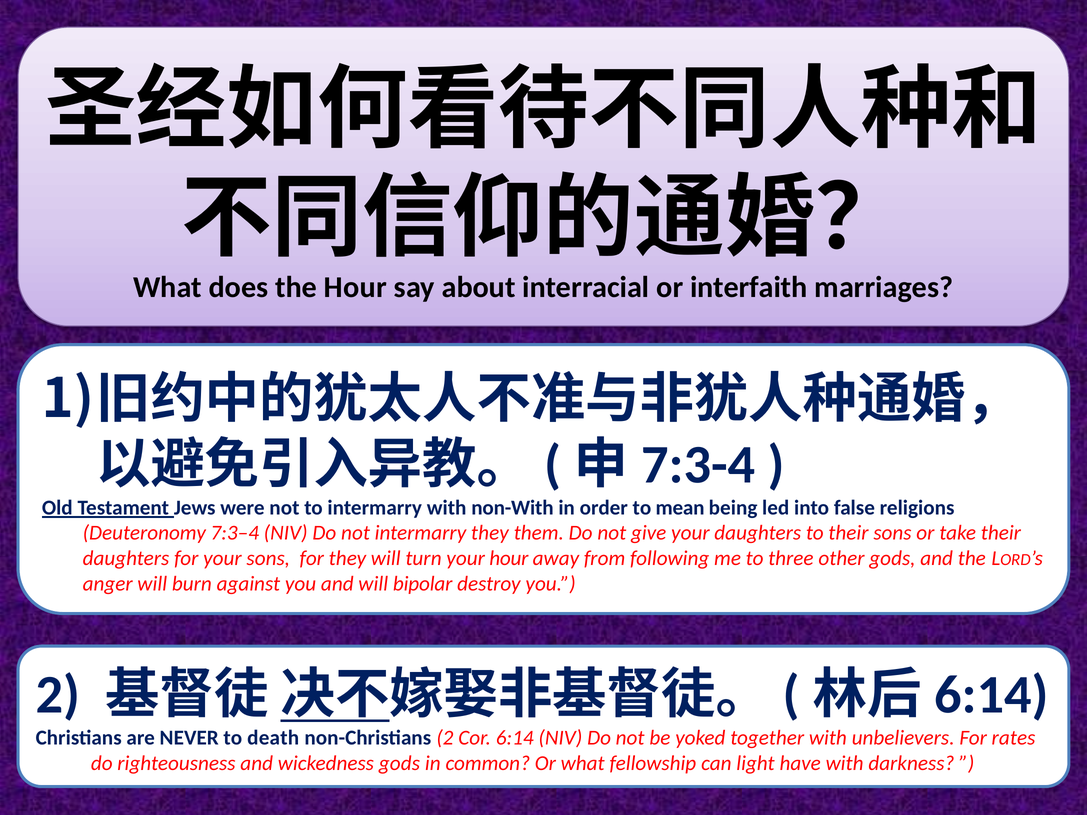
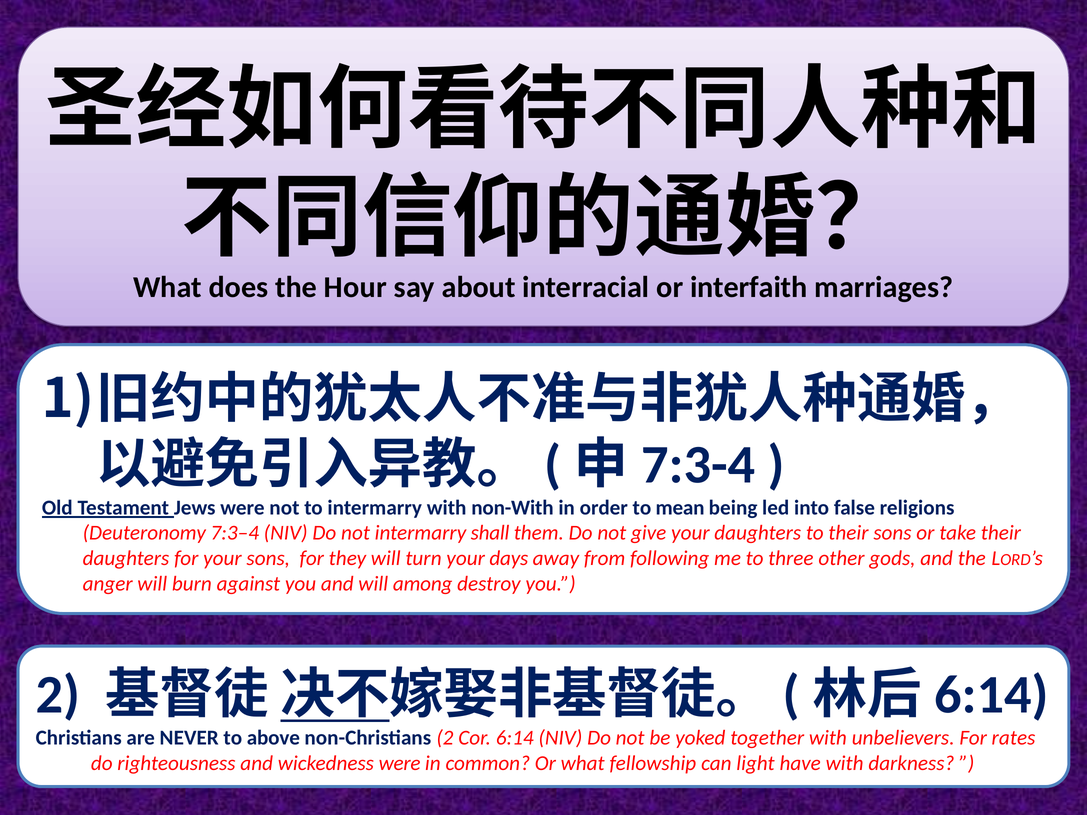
intermarry they: they -> shall
your hour: hour -> days
bipolar: bipolar -> among
death: death -> above
wickedness gods: gods -> were
